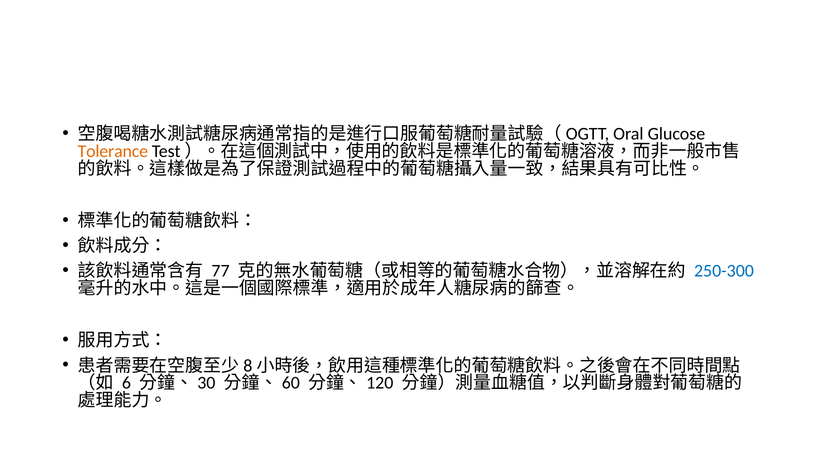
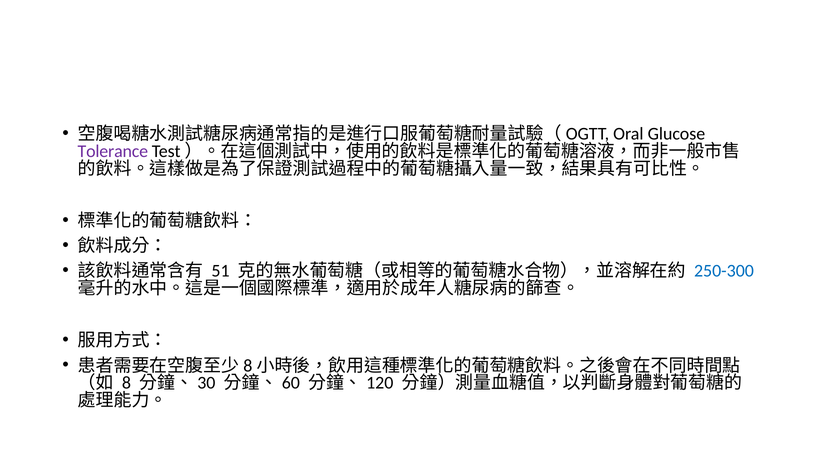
Tolerance colour: orange -> purple
77: 77 -> 51
6: 6 -> 8
